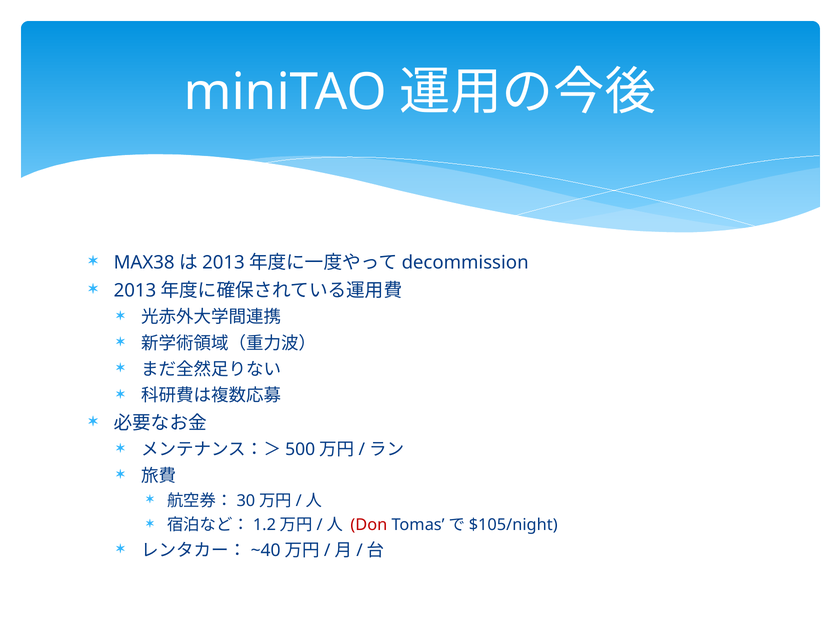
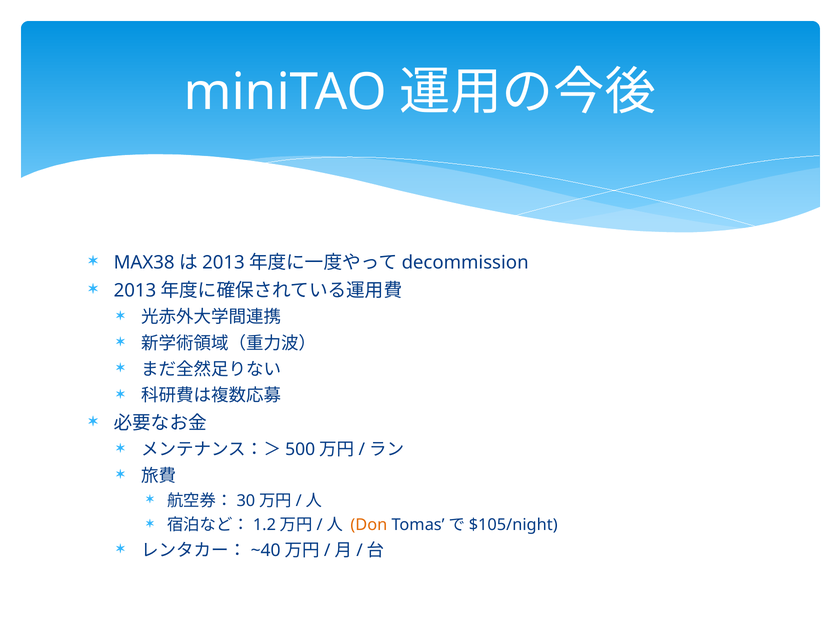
Don colour: red -> orange
